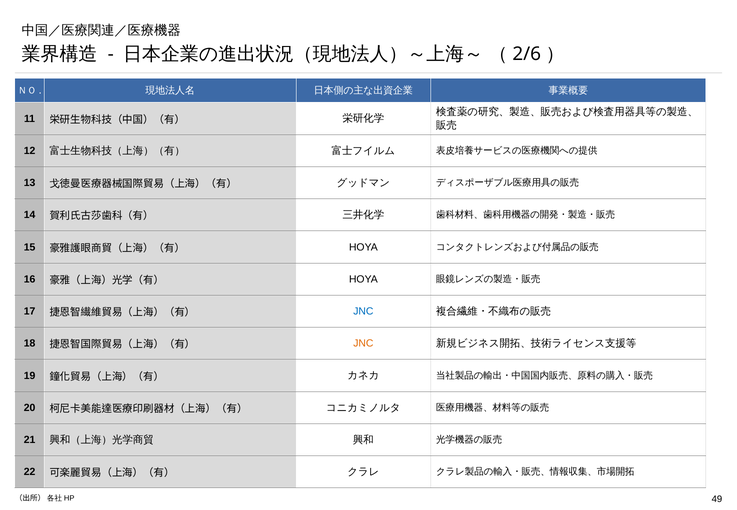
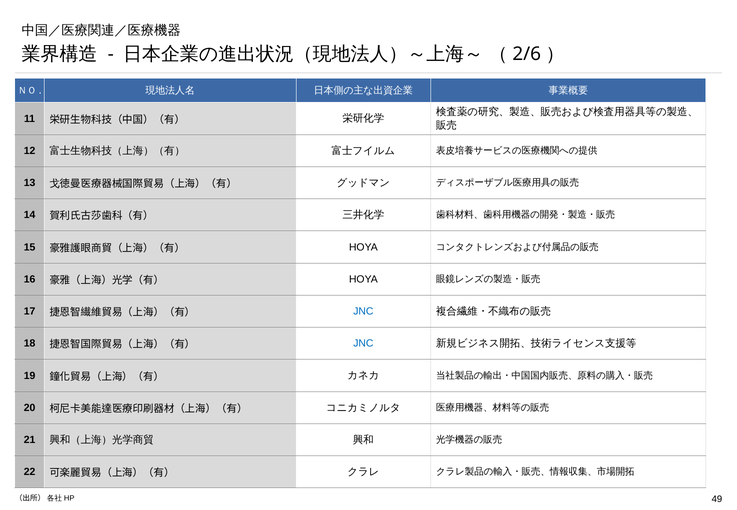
JNC at (363, 344) colour: orange -> blue
